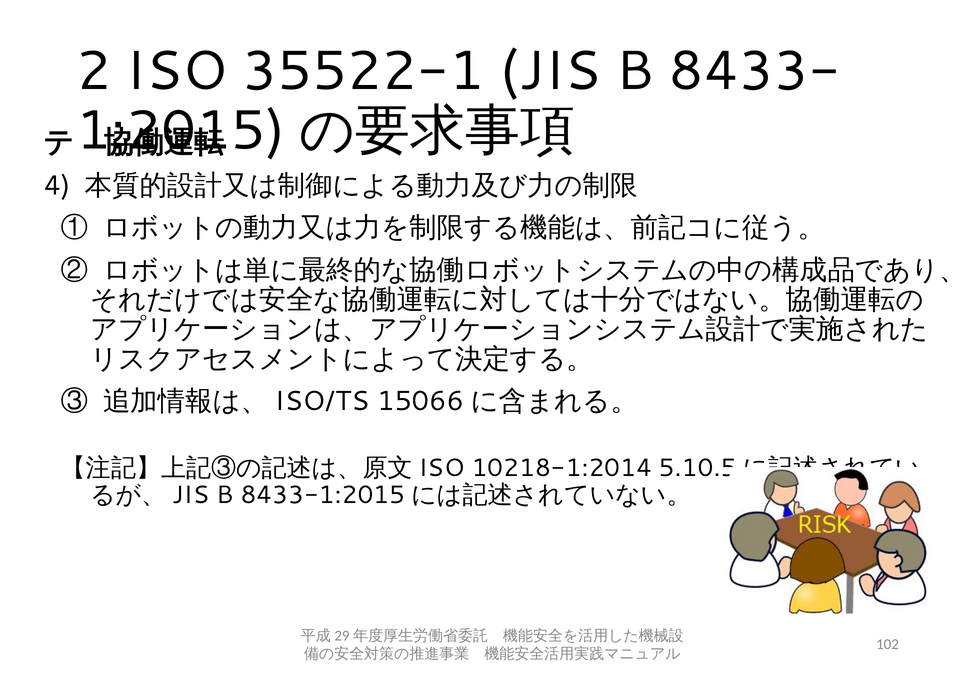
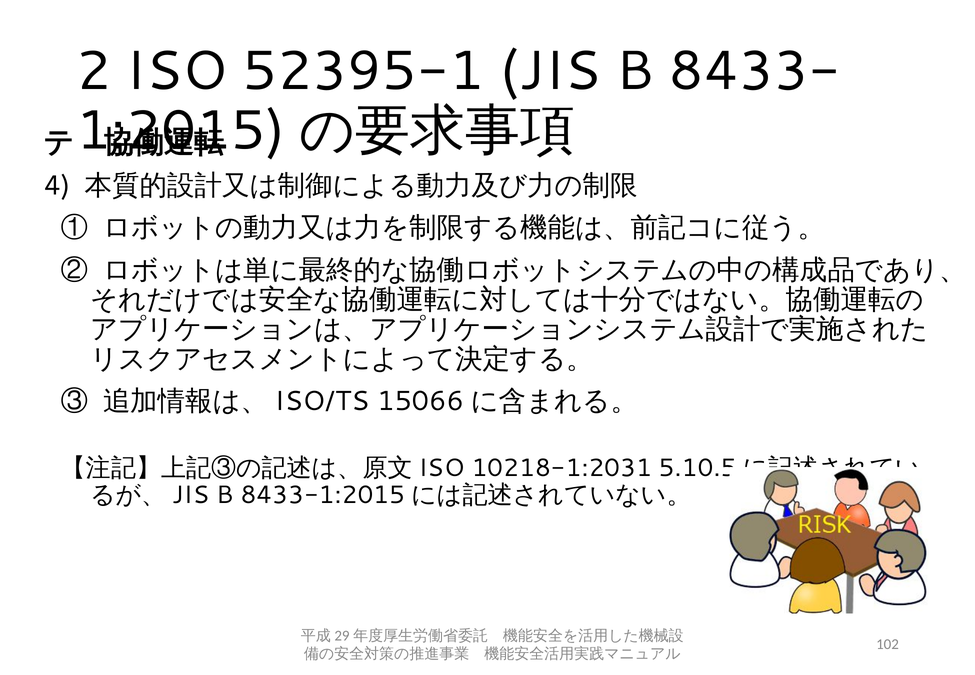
35522-1: 35522-1 -> 52395-1
10218-1:2014: 10218-1:2014 -> 10218-1:2031
